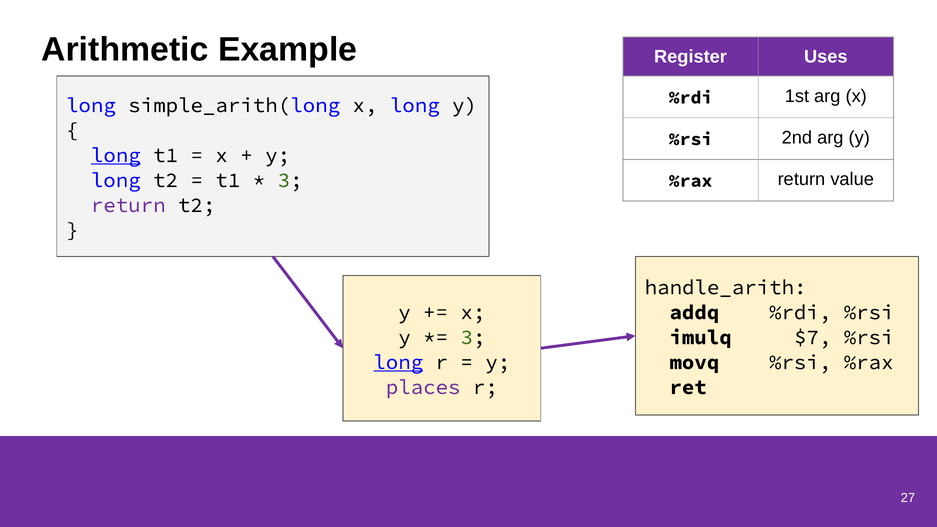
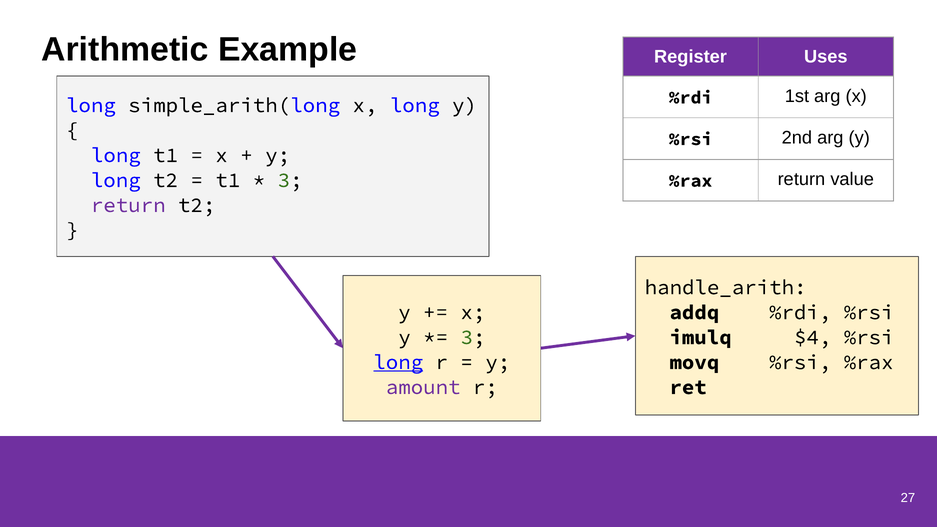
long at (116, 155) underline: present -> none
$7: $7 -> $4
places: places -> amount
